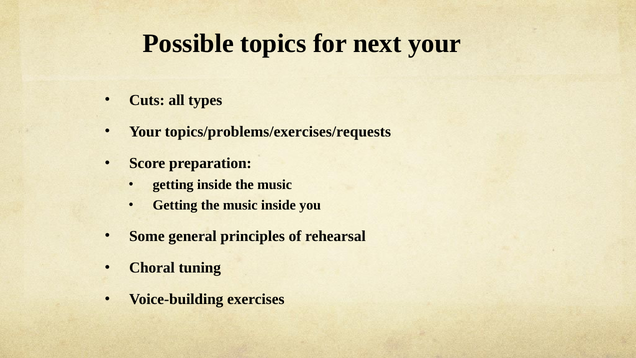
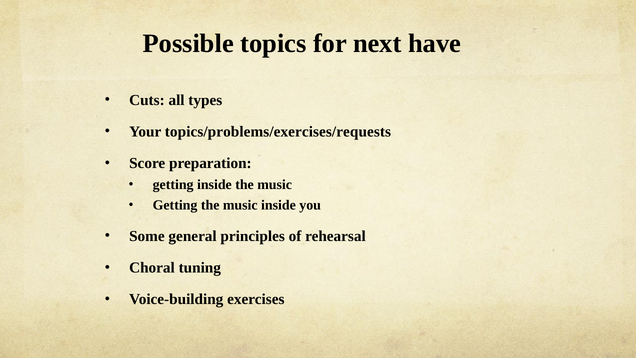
next your: your -> have
